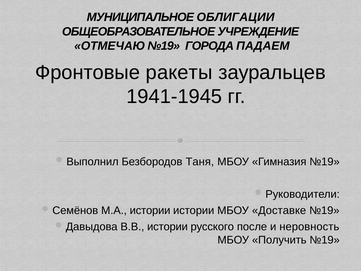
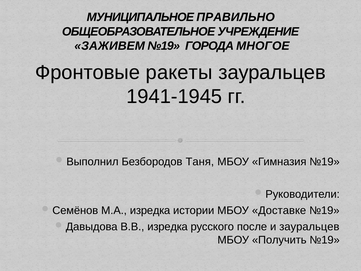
ОБЛИГАЦИИ: ОБЛИГАЦИИ -> ПРАВИЛЬНО
ОТМЕЧАЮ: ОТМЕЧАЮ -> ЗАЖИВЕМ
ПАДАЕМ: ПАДАЕМ -> МНОГОЕ
М.А истории: истории -> изредка
В.В истории: истории -> изредка
и неровность: неровность -> зауральцев
